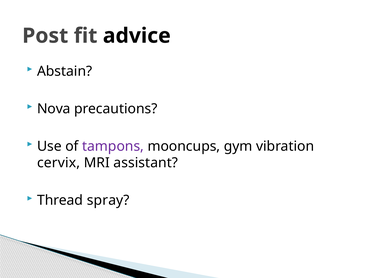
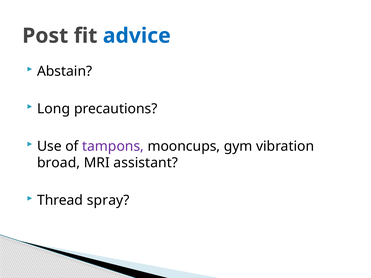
advice colour: black -> blue
Nova: Nova -> Long
cervix: cervix -> broad
